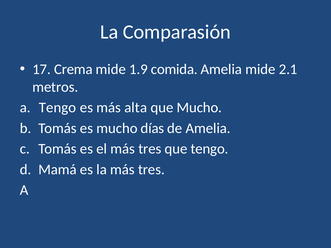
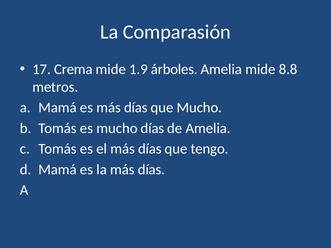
comida: comida -> árboles
2.1: 2.1 -> 8.8
a Tengo: Tengo -> Mamá
es más alta: alta -> días
el más tres: tres -> días
la más tres: tres -> días
